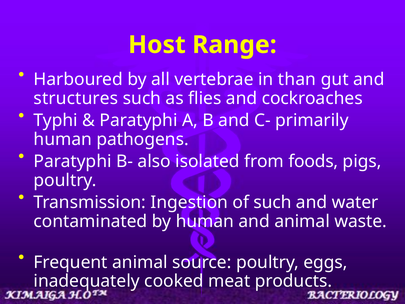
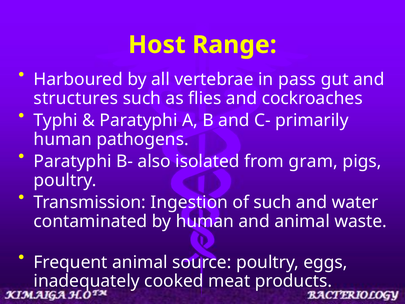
than: than -> pass
foods: foods -> gram
